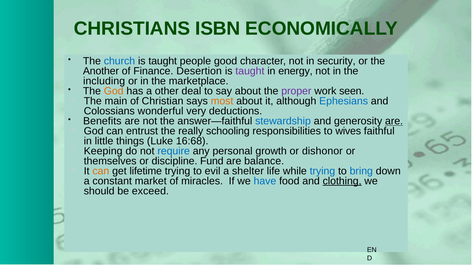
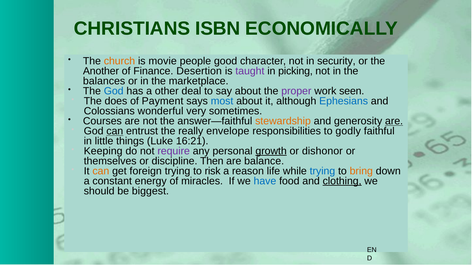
church colour: blue -> orange
taught at (163, 61): taught -> movie
energy: energy -> picking
including: including -> balances
God at (114, 91) colour: orange -> blue
main: main -> does
Christian: Christian -> Payment
most colour: orange -> blue
deductions: deductions -> sometimes
Benefits: Benefits -> Courses
stewardship colour: blue -> orange
can at (115, 131) underline: none -> present
schooling: schooling -> envelope
wives: wives -> godly
16:68: 16:68 -> 16:21
require colour: blue -> purple
growth underline: none -> present
Fund: Fund -> Then
lifetime: lifetime -> foreign
evil: evil -> risk
shelter: shelter -> reason
bring colour: blue -> orange
market: market -> energy
exceed: exceed -> biggest
